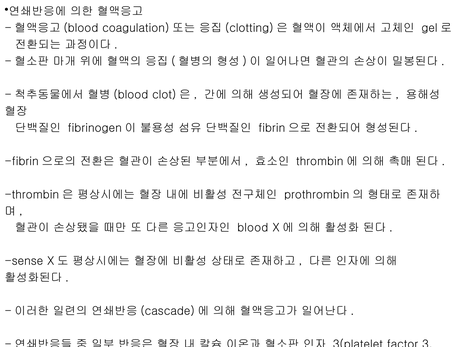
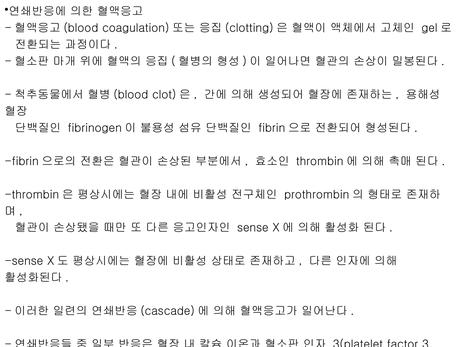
blood at (253, 228): blood -> sense
